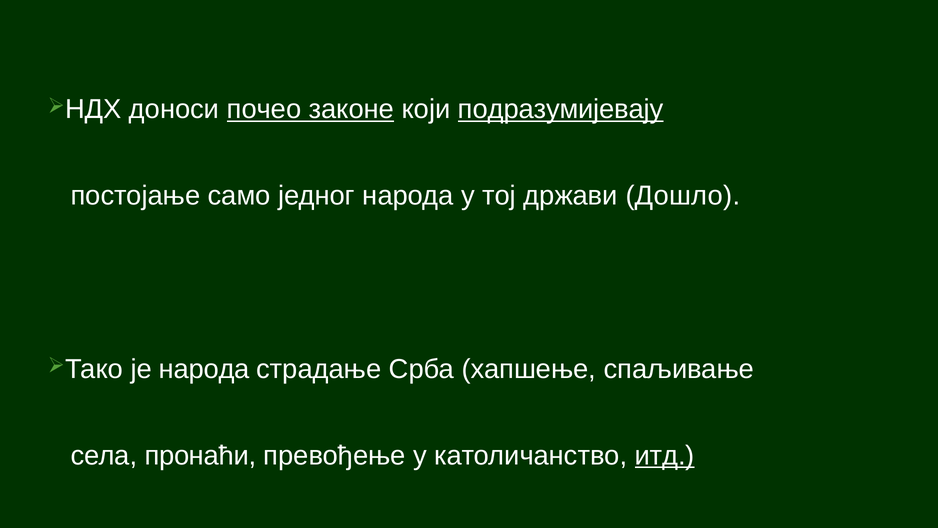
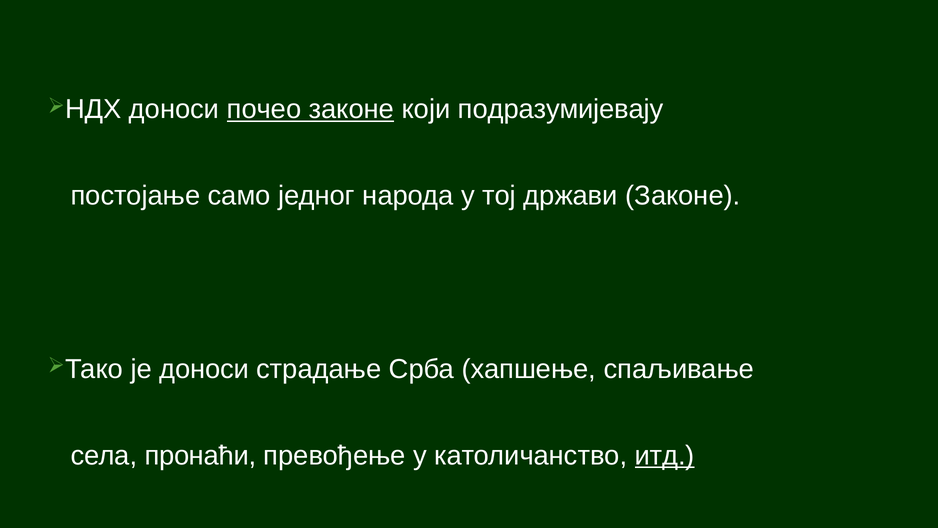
подразумијевају underline: present -> none
држави Дошло: Дошло -> Законе
је народа: народа -> доноси
